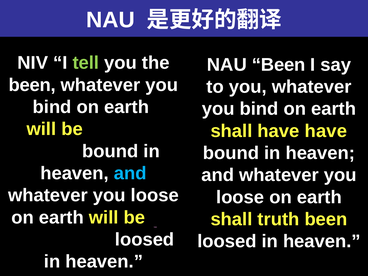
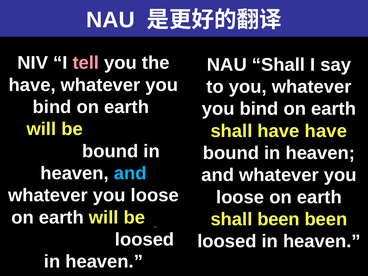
tell colour: light green -> pink
NAU Been: Been -> Shall
been at (32, 85): been -> have
shall truth: truth -> been
